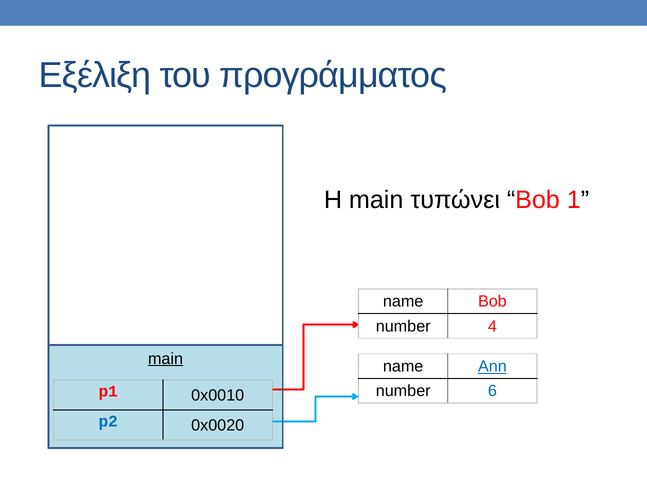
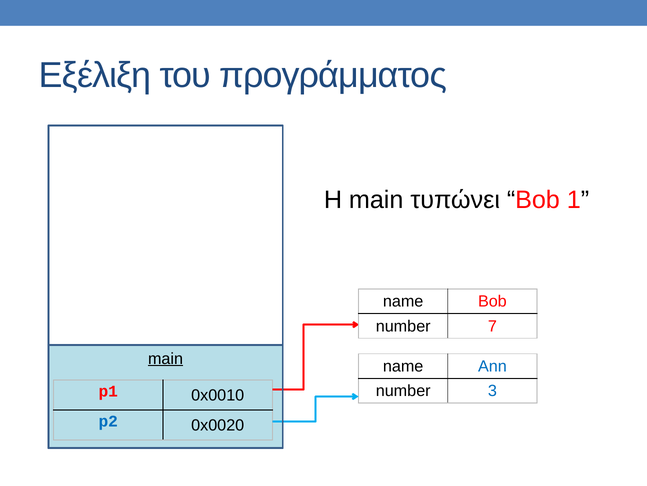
4: 4 -> 7
Ann underline: present -> none
6: 6 -> 3
